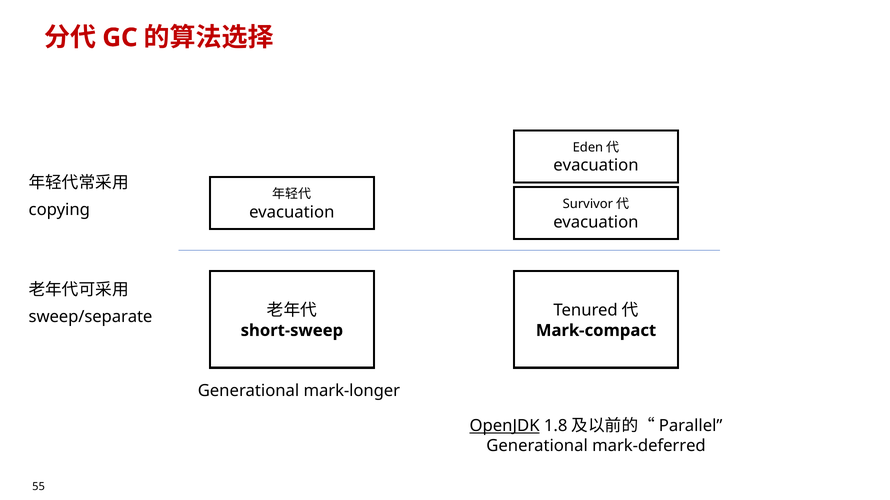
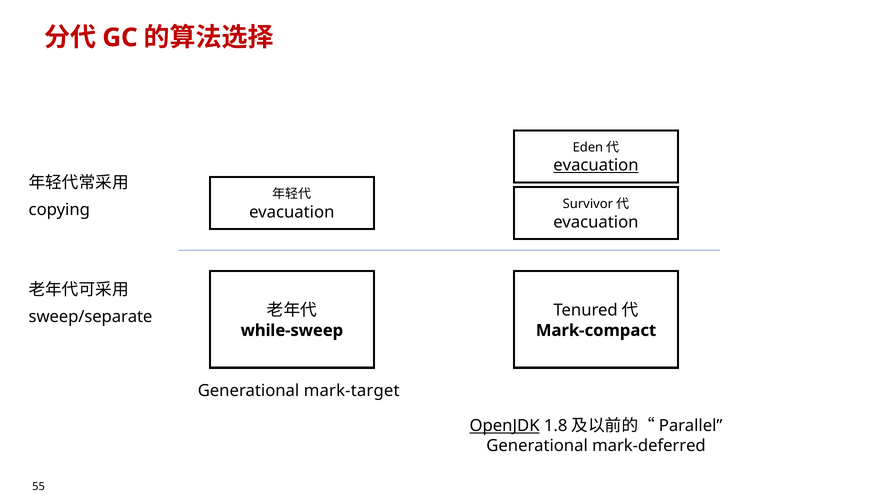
evacuation at (596, 165) underline: none -> present
short-sweep: short-sweep -> while-sweep
mark-longer: mark-longer -> mark-target
